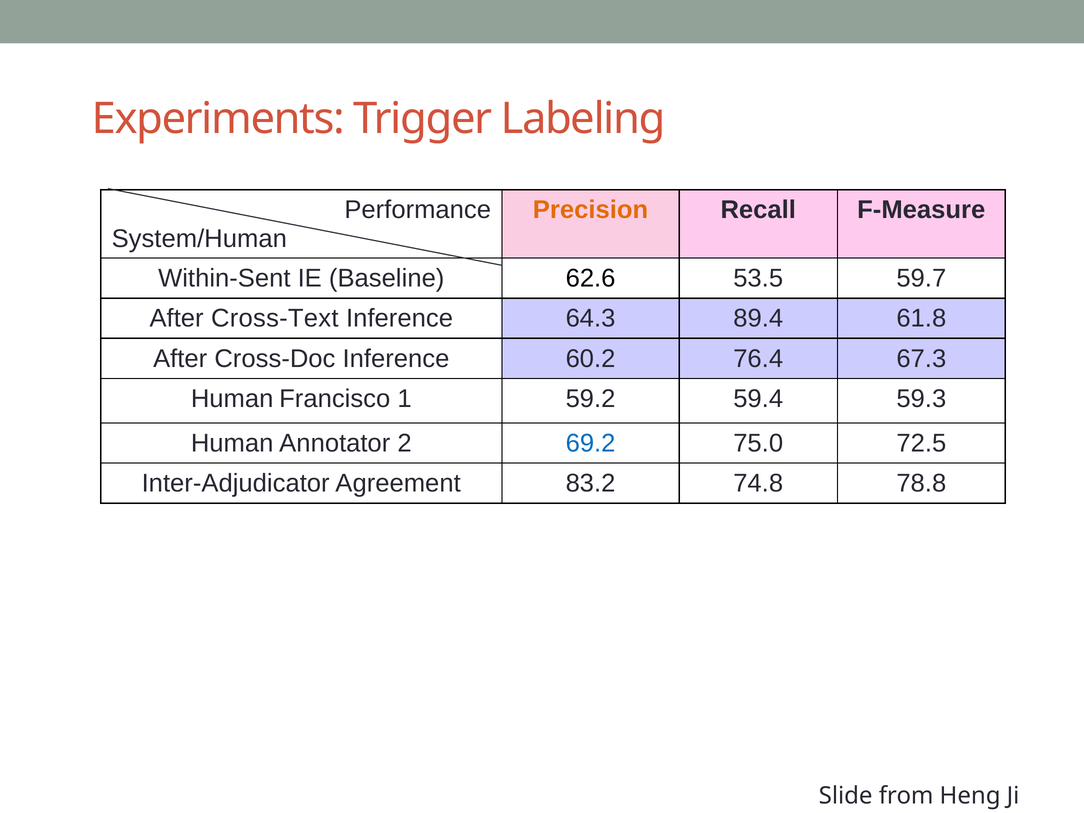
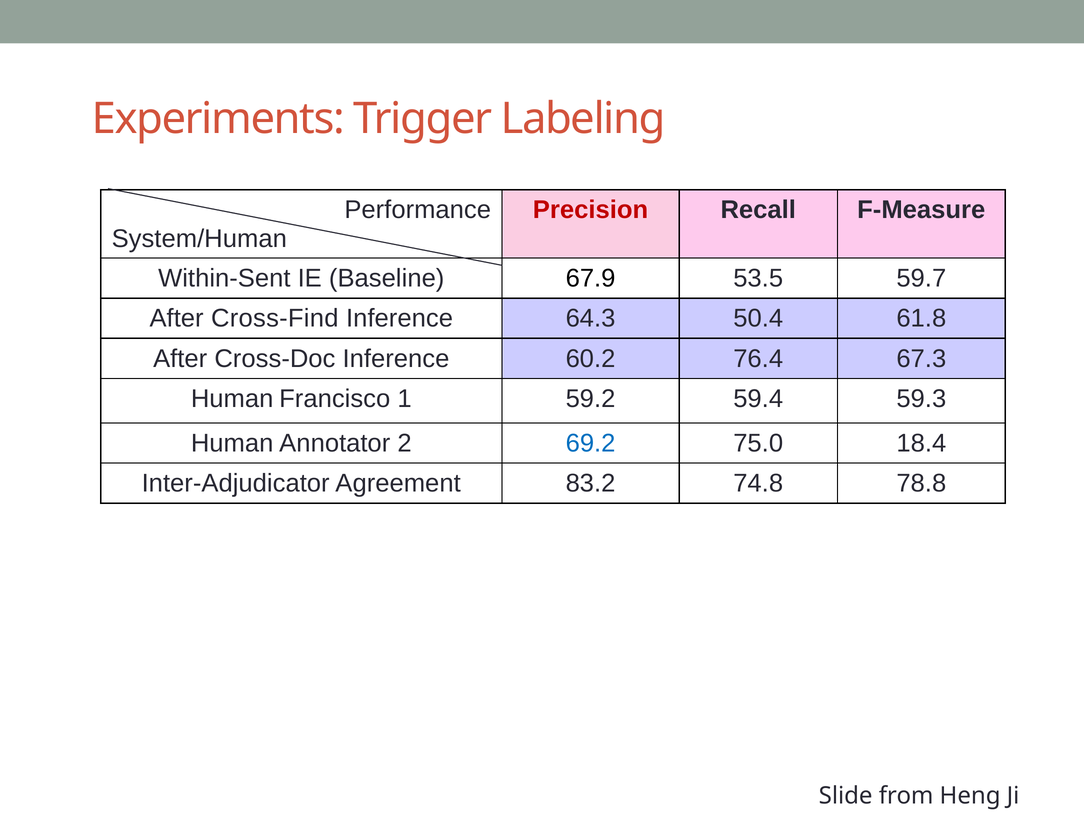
Precision colour: orange -> red
62.6: 62.6 -> 67.9
Cross-Text: Cross-Text -> Cross-Find
89.4: 89.4 -> 50.4
72.5: 72.5 -> 18.4
